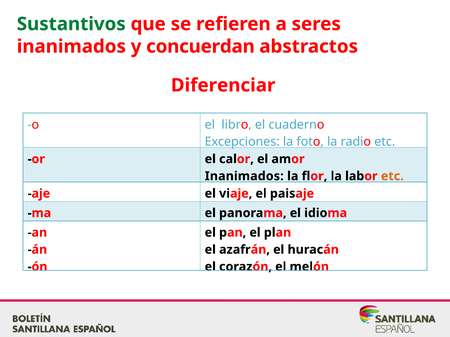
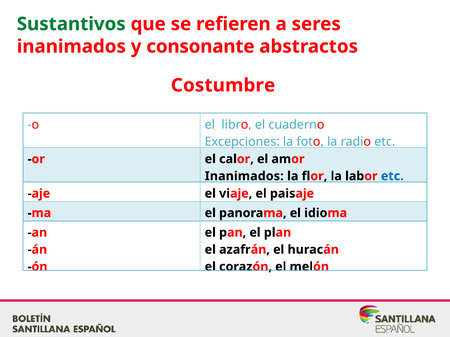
concuerdan: concuerdan -> consonante
Diferenciar: Diferenciar -> Costumbre
etc at (392, 176) colour: orange -> blue
